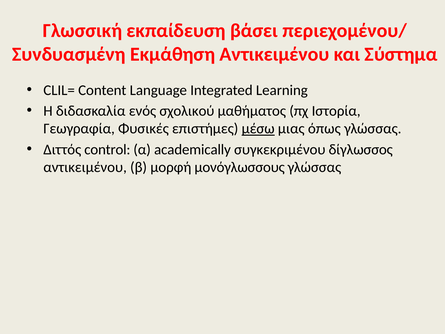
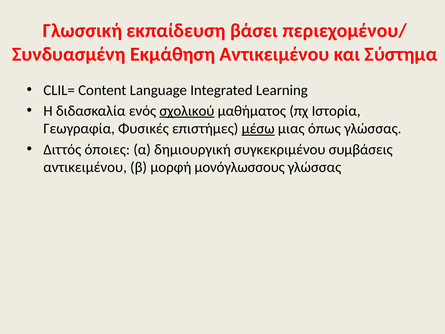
σχολικού underline: none -> present
control: control -> όποιες
academically: academically -> δημιουργική
δίγλωσσος: δίγλωσσος -> συμβάσεις
